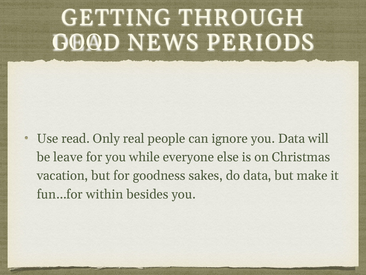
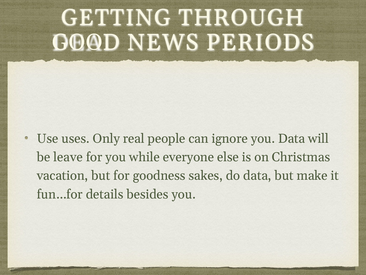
read: read -> uses
within: within -> details
